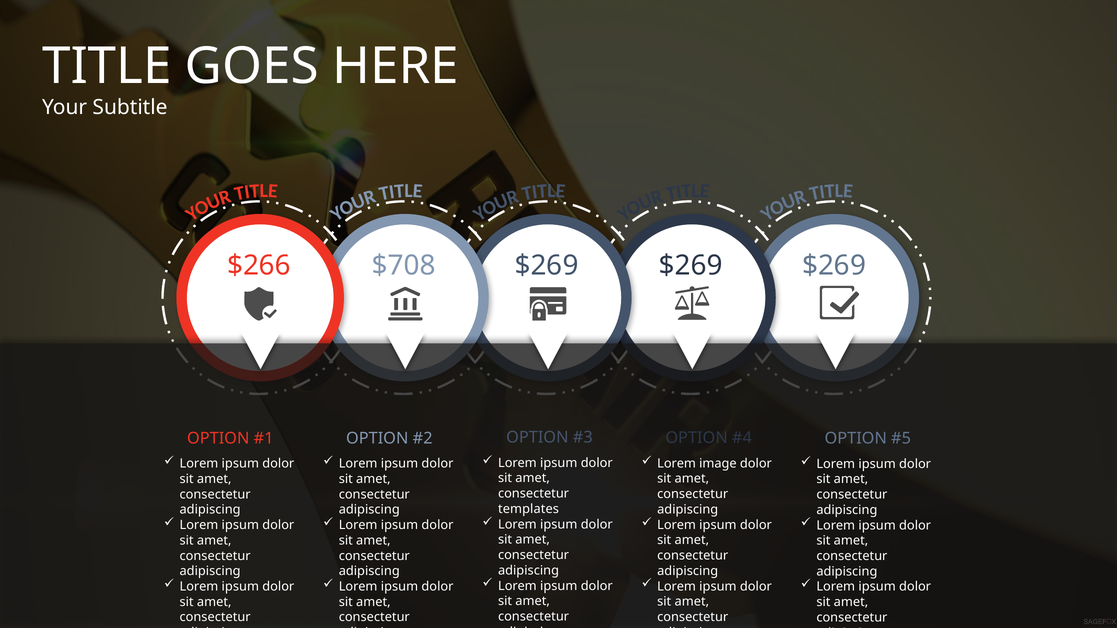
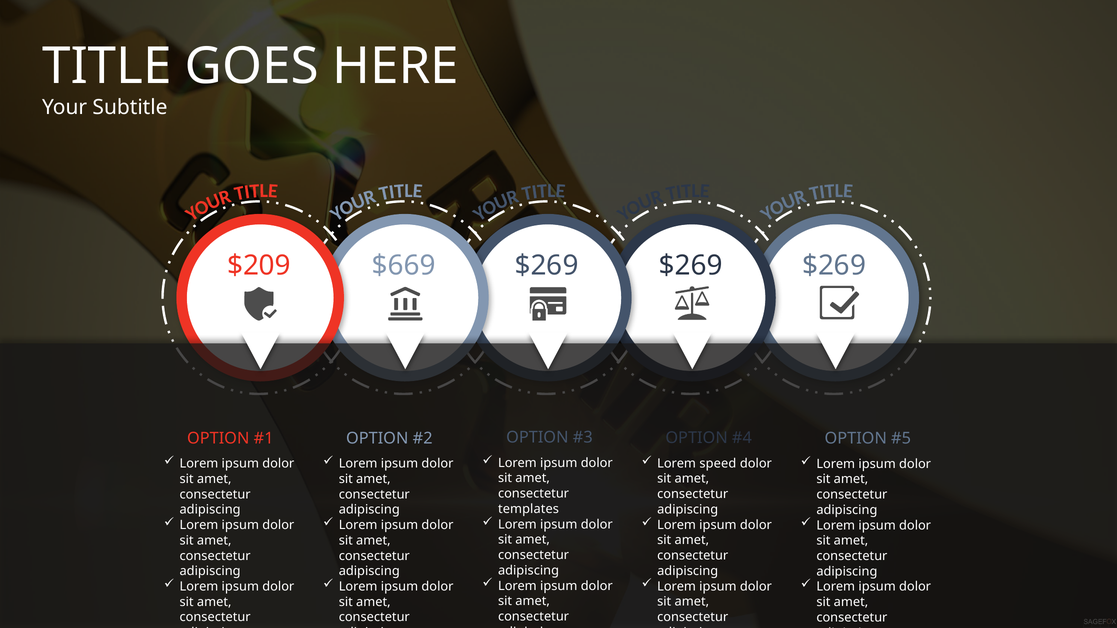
$266: $266 -> $209
$708: $708 -> $669
image: image -> speed
